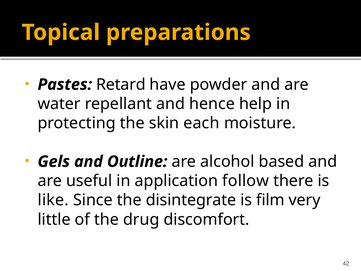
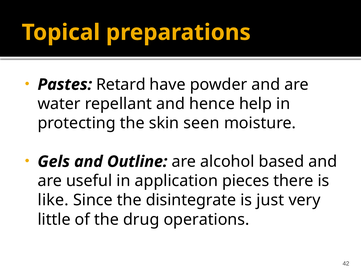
each: each -> seen
follow: follow -> pieces
film: film -> just
discomfort: discomfort -> operations
